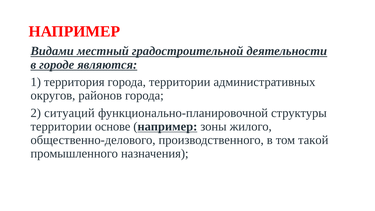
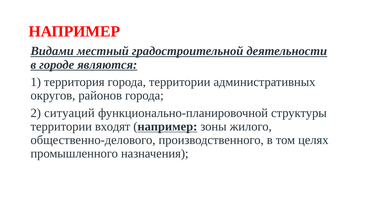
основе: основе -> входят
такой: такой -> целях
